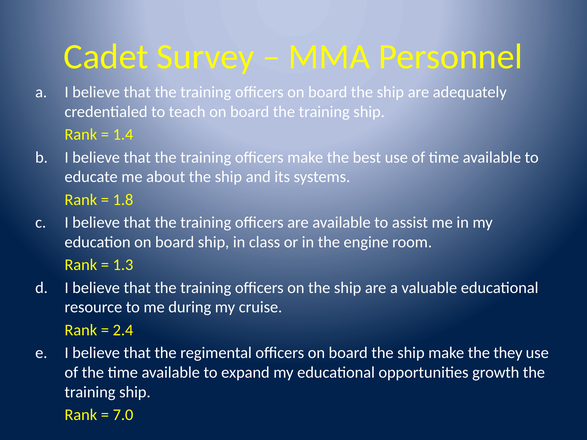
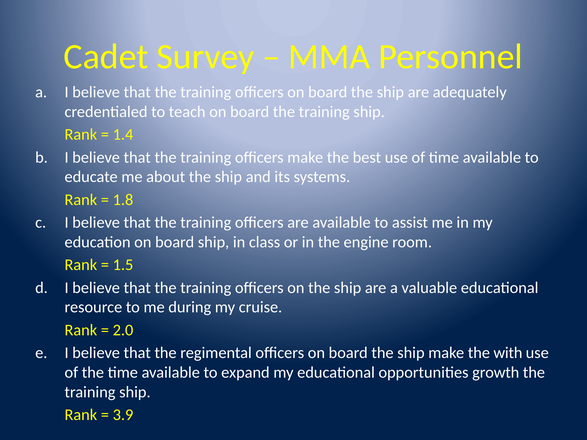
1.3: 1.3 -> 1.5
2.4: 2.4 -> 2.0
they: they -> with
7.0: 7.0 -> 3.9
